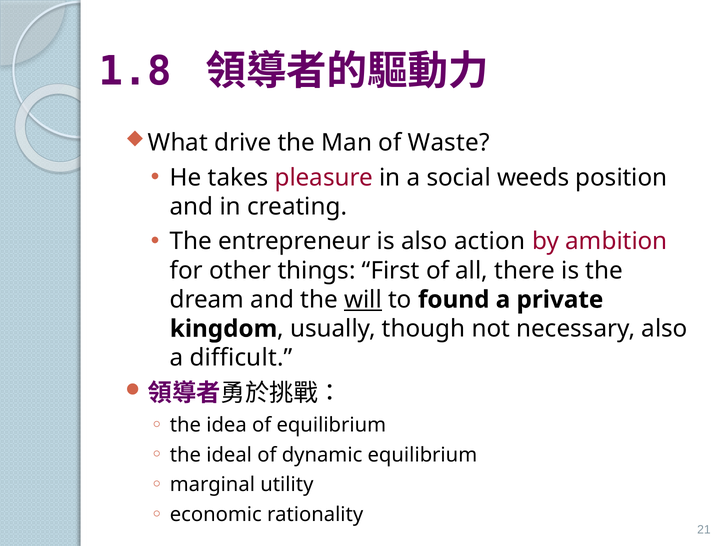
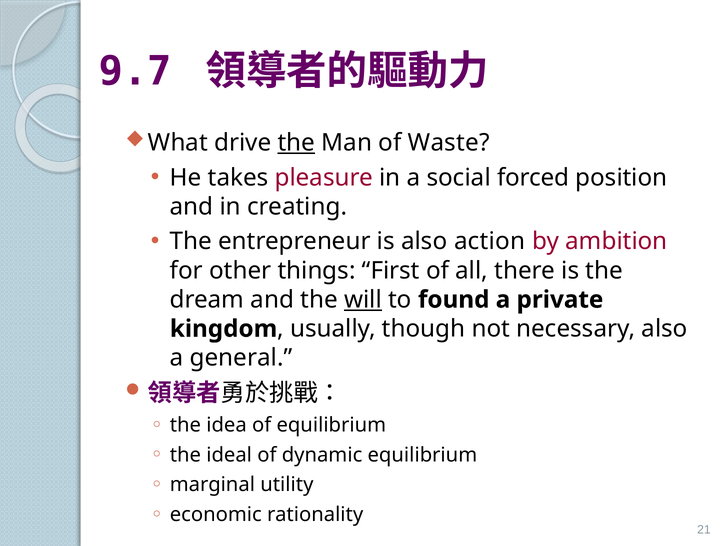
1.8: 1.8 -> 9.7
the at (296, 143) underline: none -> present
weeds: weeds -> forced
difficult: difficult -> general
